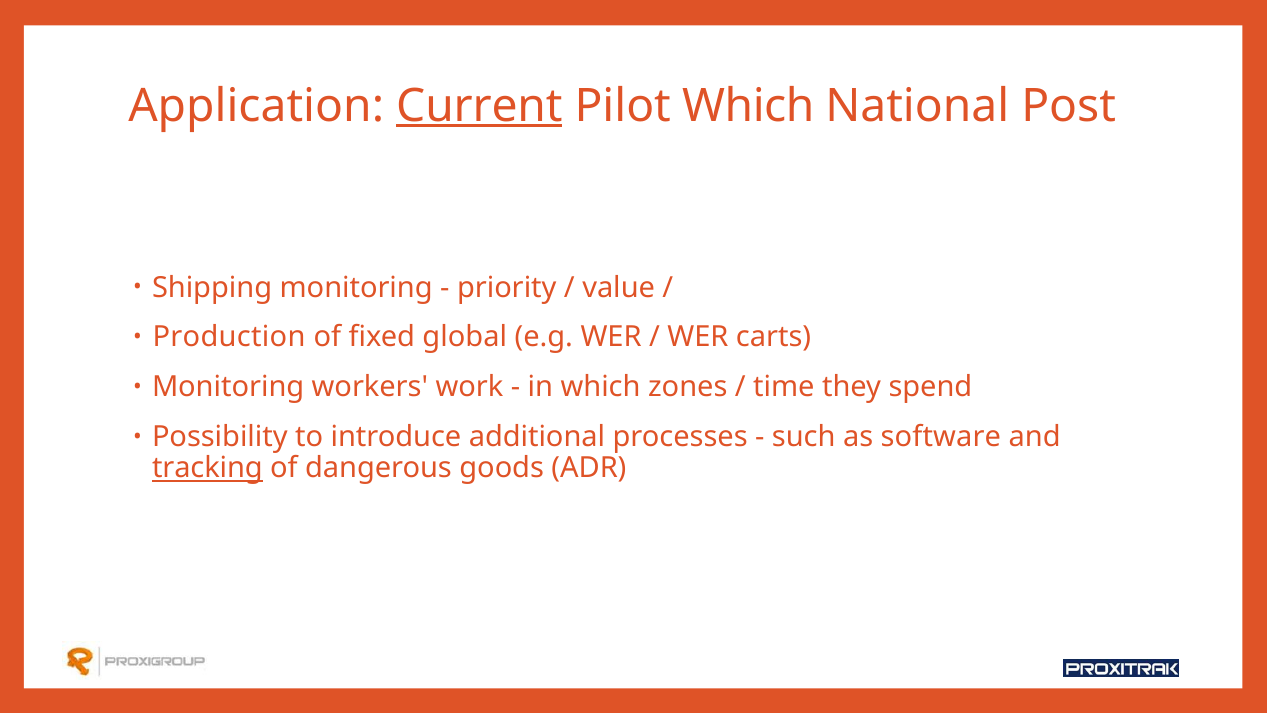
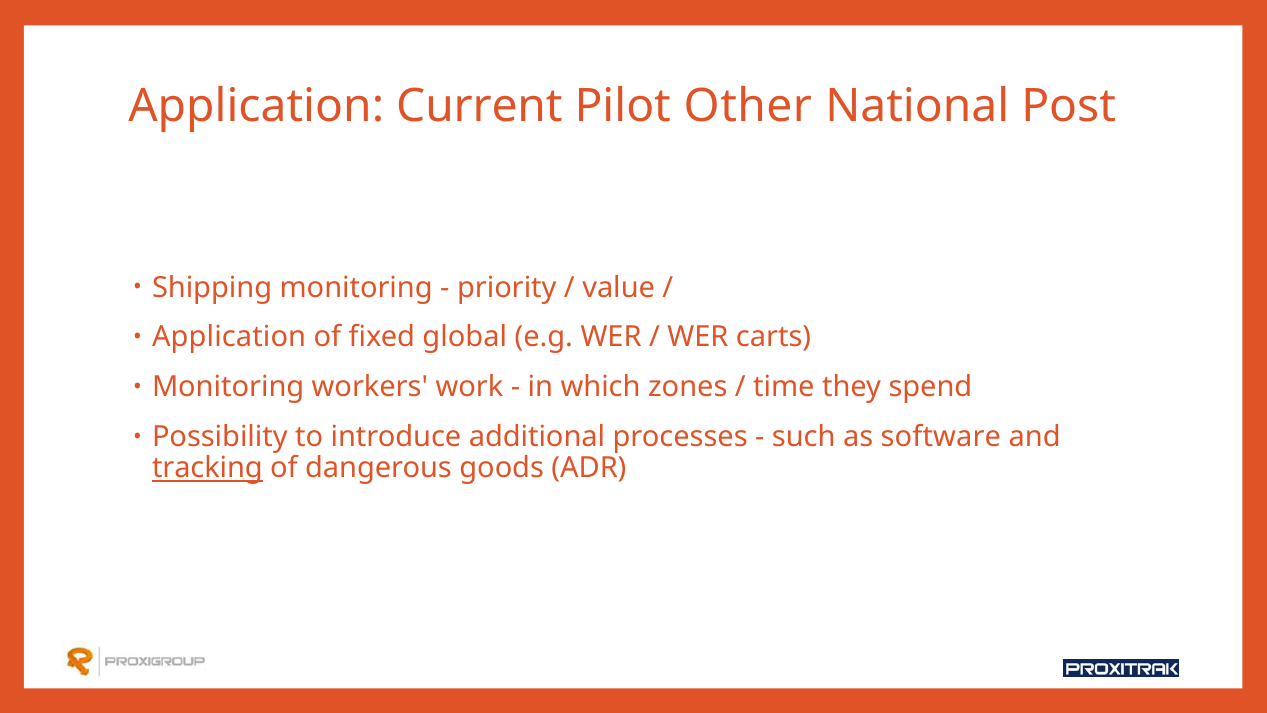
Current underline: present -> none
Pilot Which: Which -> Other
Production at (229, 337): Production -> Application
